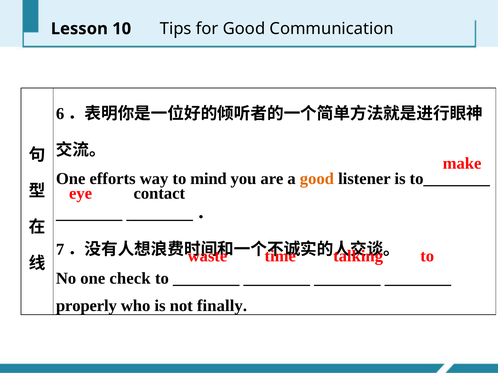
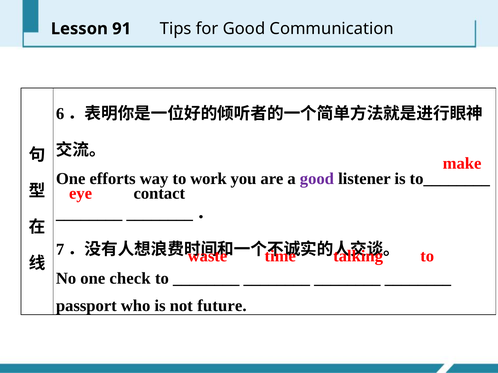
10: 10 -> 91
mind: mind -> work
good at (317, 179) colour: orange -> purple
properly: properly -> passport
finally: finally -> future
